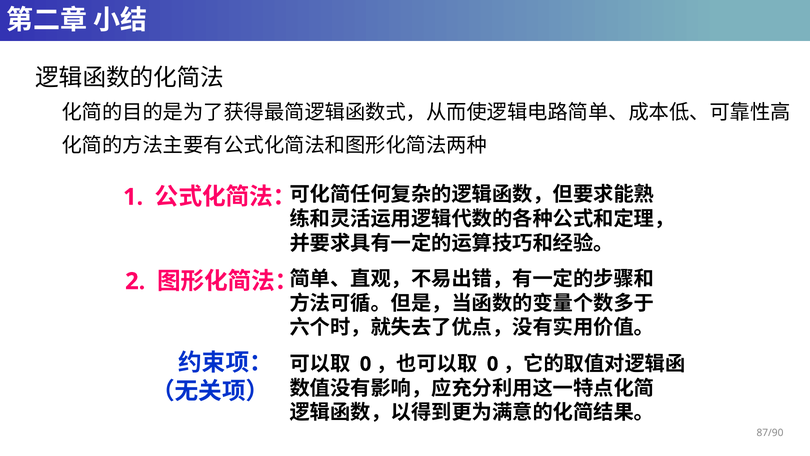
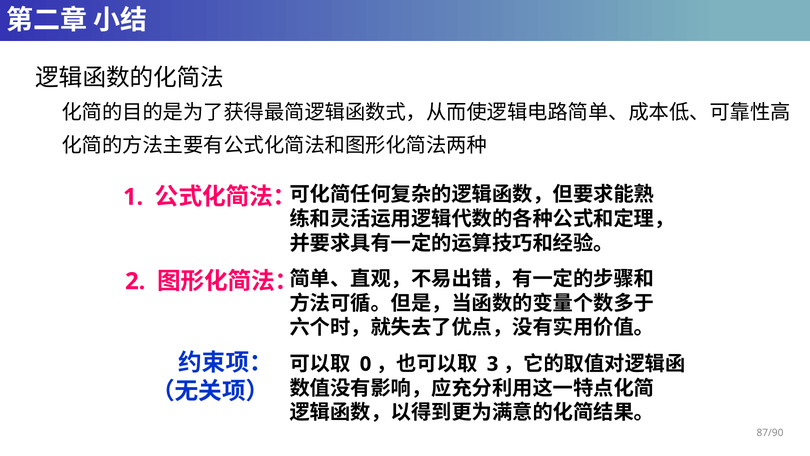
0 at (493, 364): 0 -> 3
